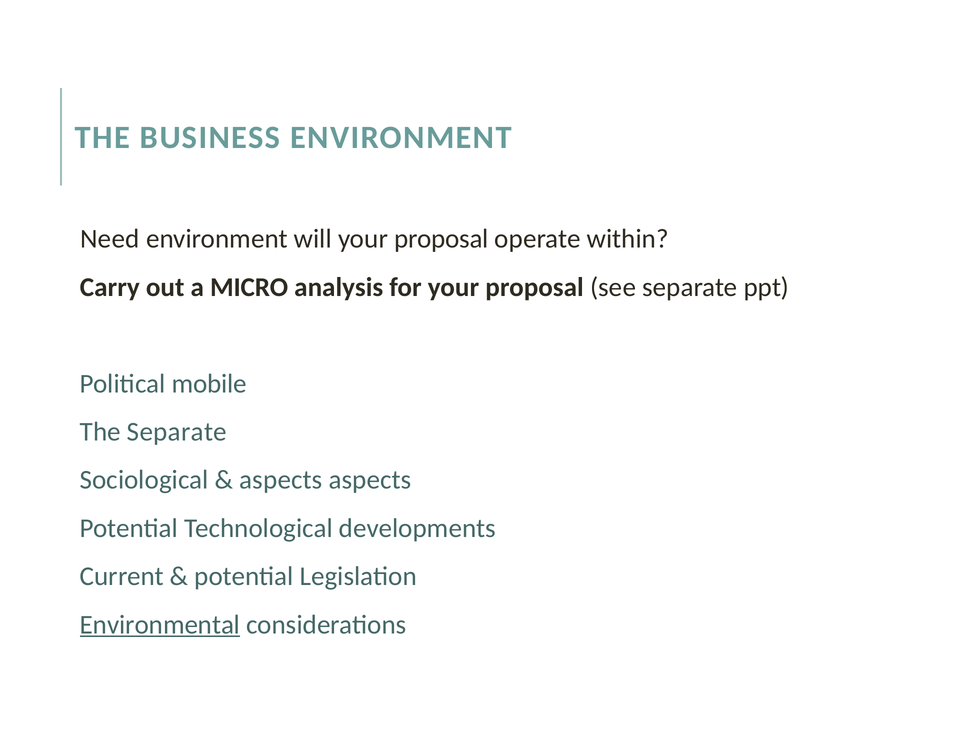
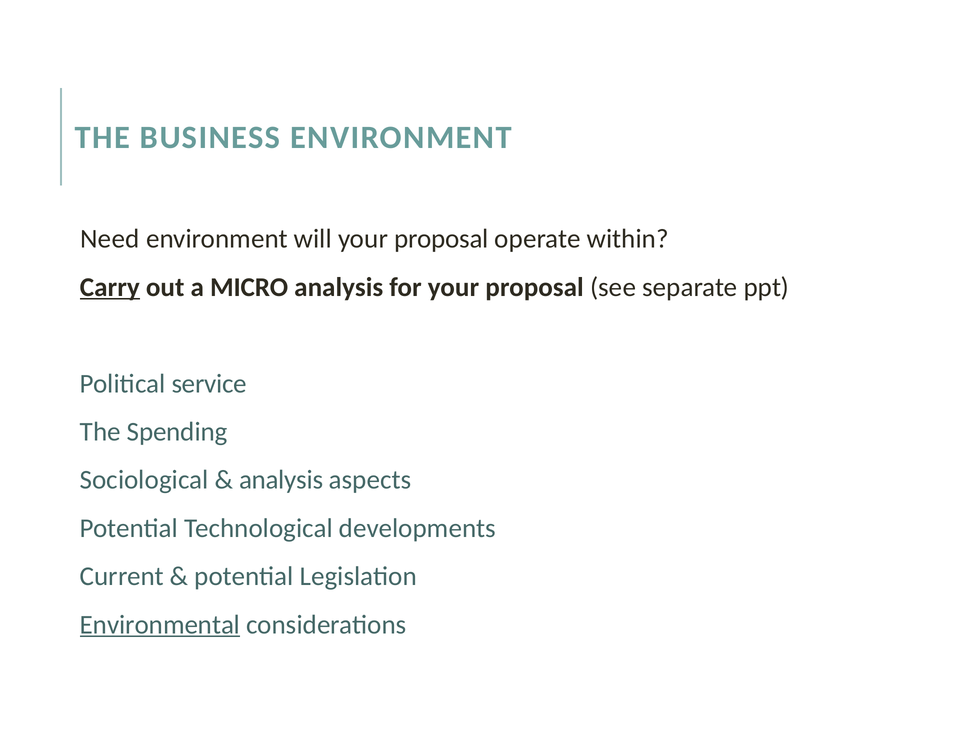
Carry underline: none -> present
mobile: mobile -> service
The Separate: Separate -> Spending
aspects at (281, 480): aspects -> analysis
